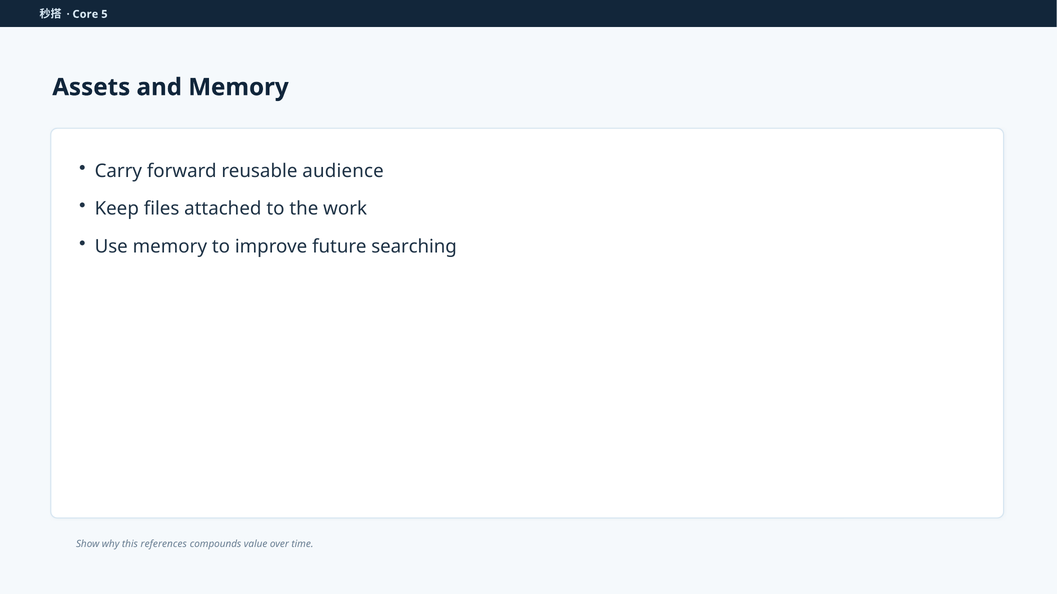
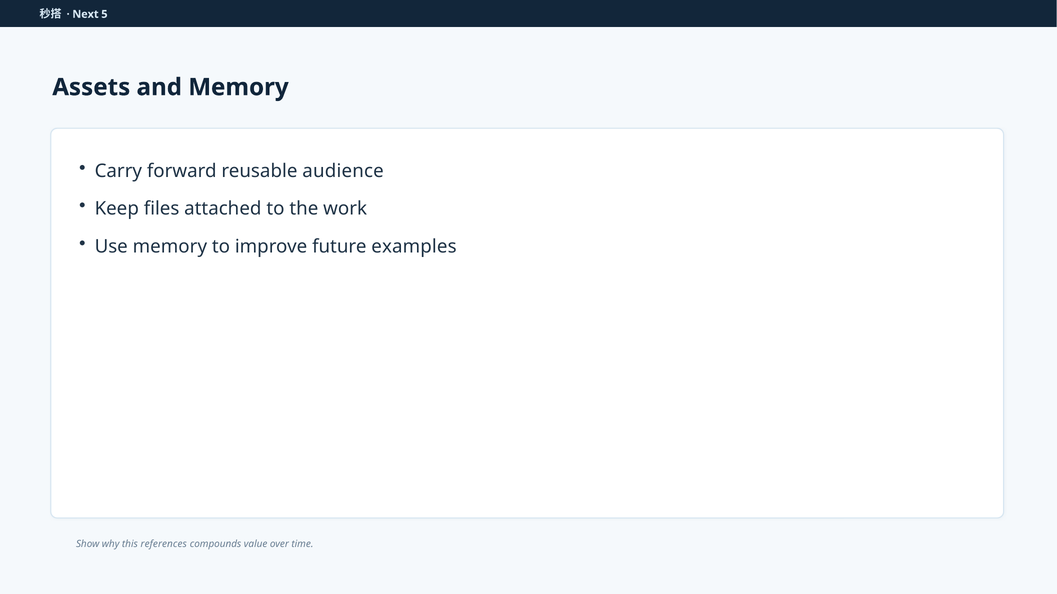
Core: Core -> Next
searching: searching -> examples
